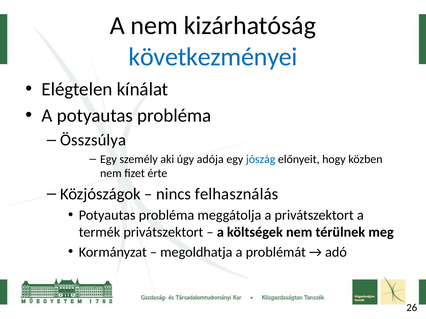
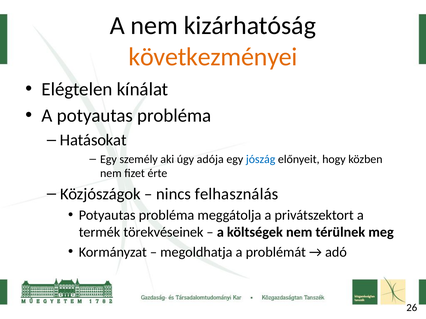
következményei colour: blue -> orange
Összsúlya: Összsúlya -> Hatásokat
termék privátszektort: privátszektort -> törekvéseinek
